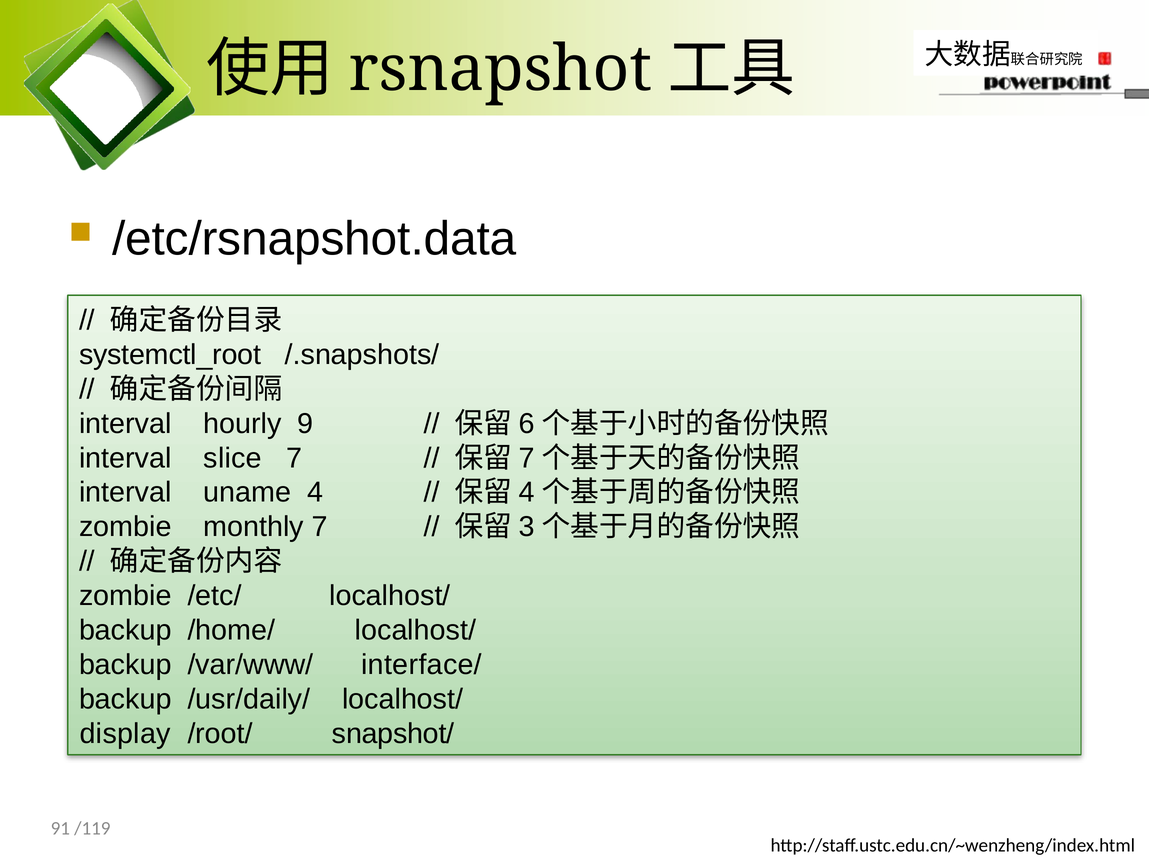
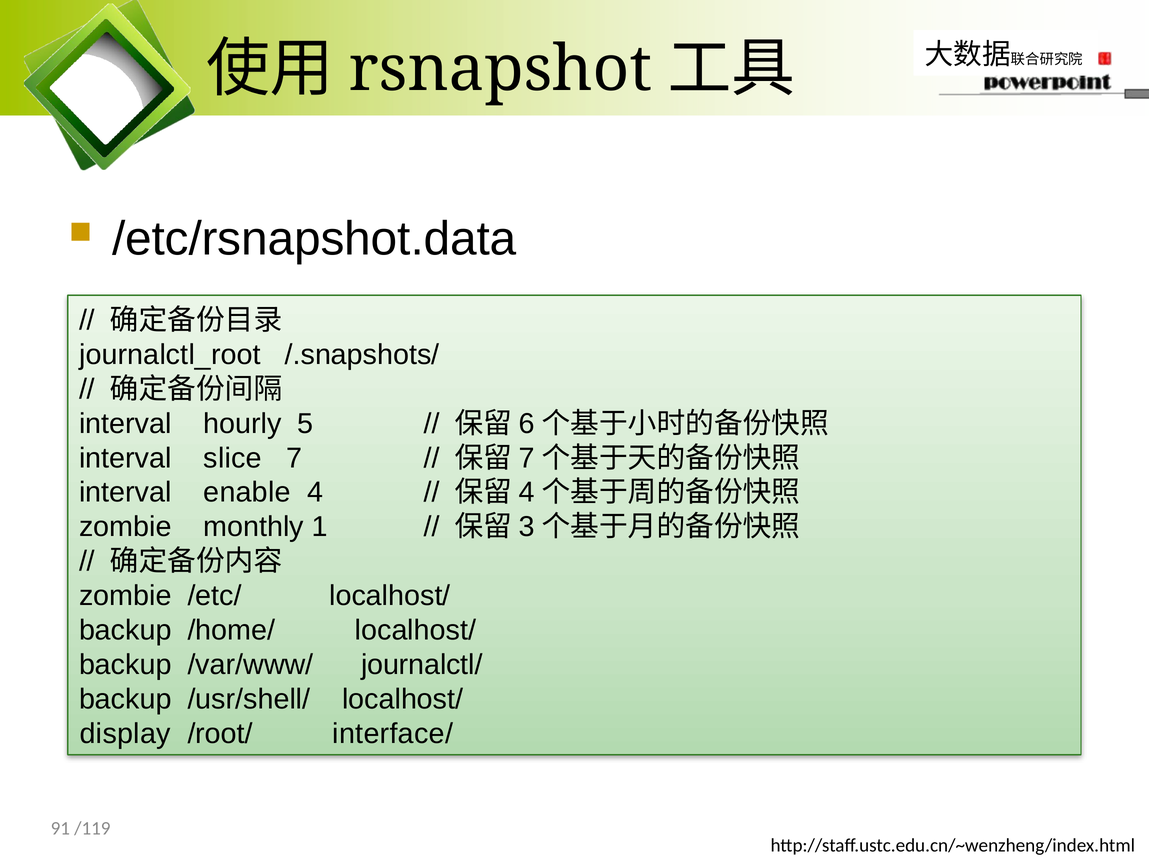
systemctl_root: systemctl_root -> journalctl_root
9: 9 -> 5
uname: uname -> enable
monthly 7: 7 -> 1
interface/: interface/ -> journalctl/
/usr/daily/: /usr/daily/ -> /usr/shell/
snapshot/: snapshot/ -> interface/
